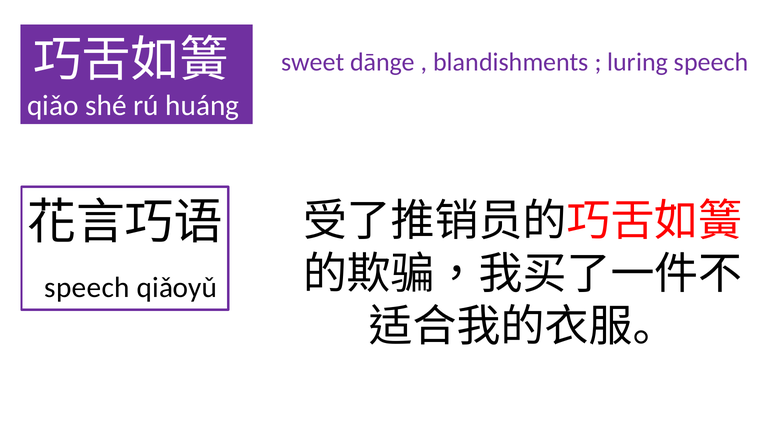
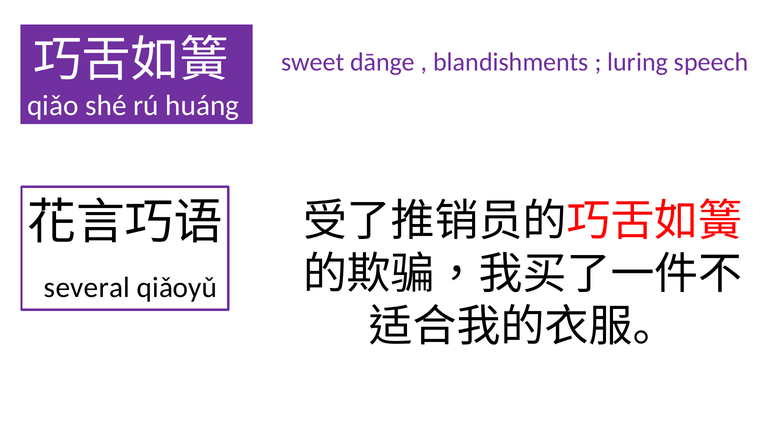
speech at (87, 288): speech -> several
